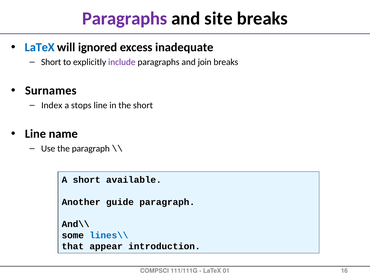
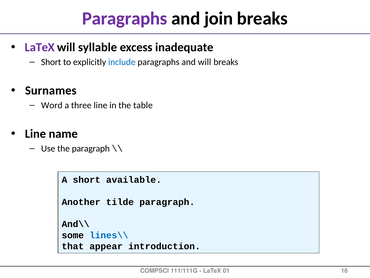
site: site -> join
LaTeX at (40, 47) colour: blue -> purple
ignored: ignored -> syllable
include colour: purple -> blue
and join: join -> will
Index: Index -> Word
stops: stops -> three
the short: short -> table
guide: guide -> tilde
